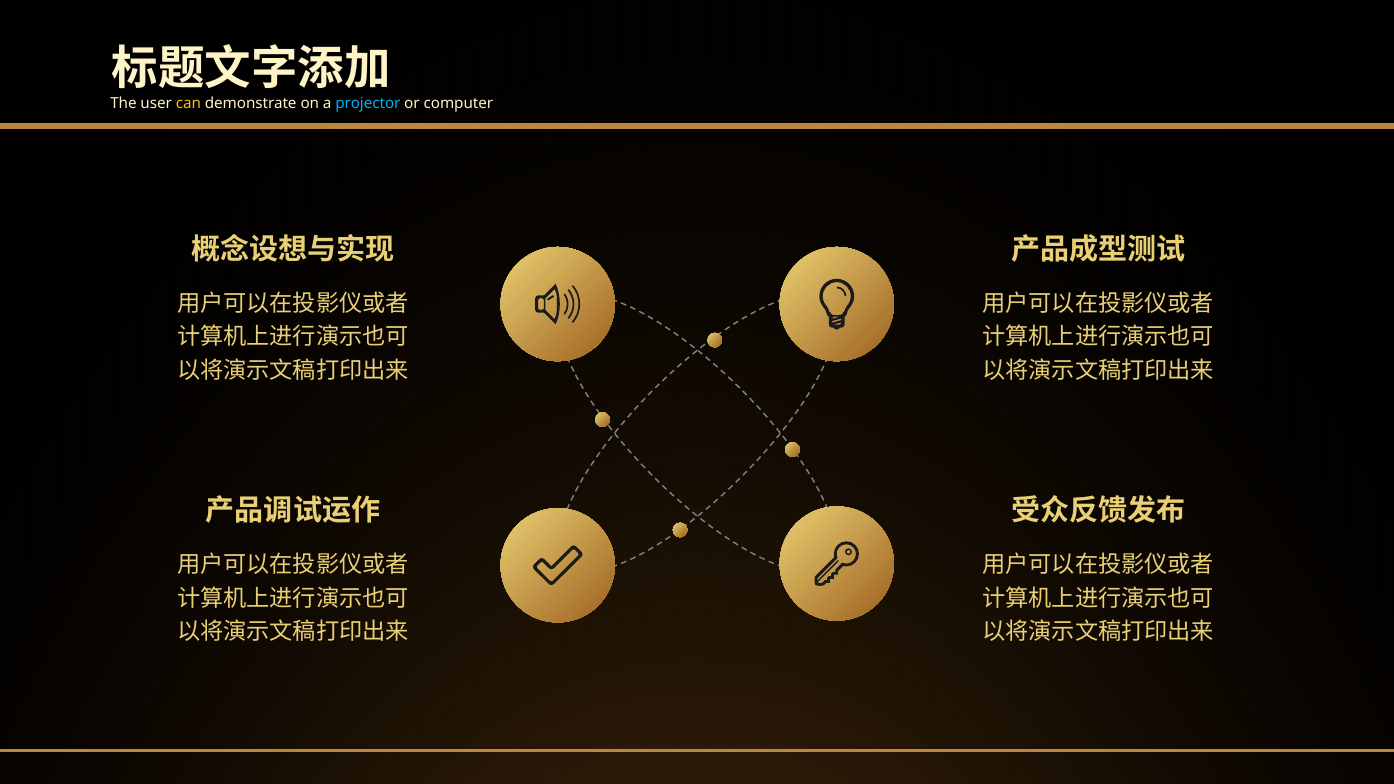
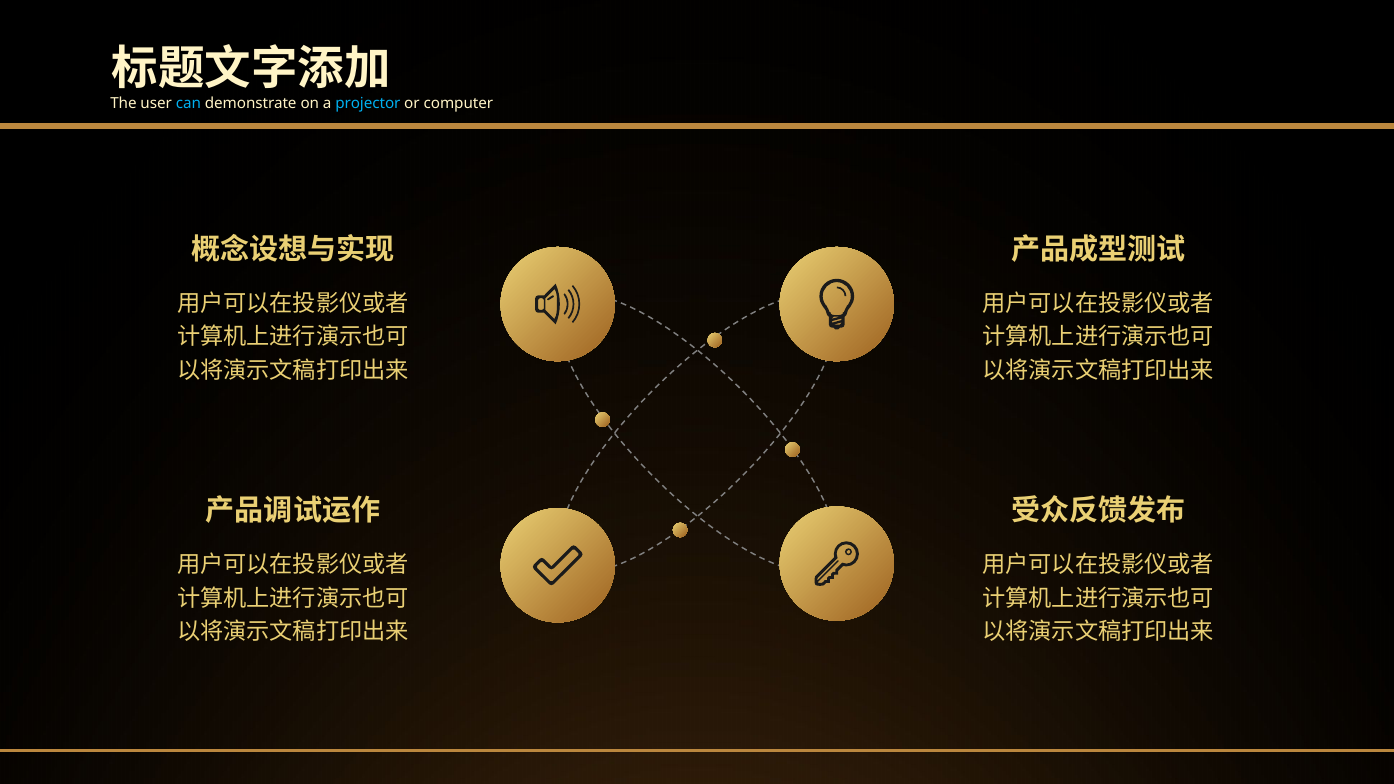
can colour: yellow -> light blue
